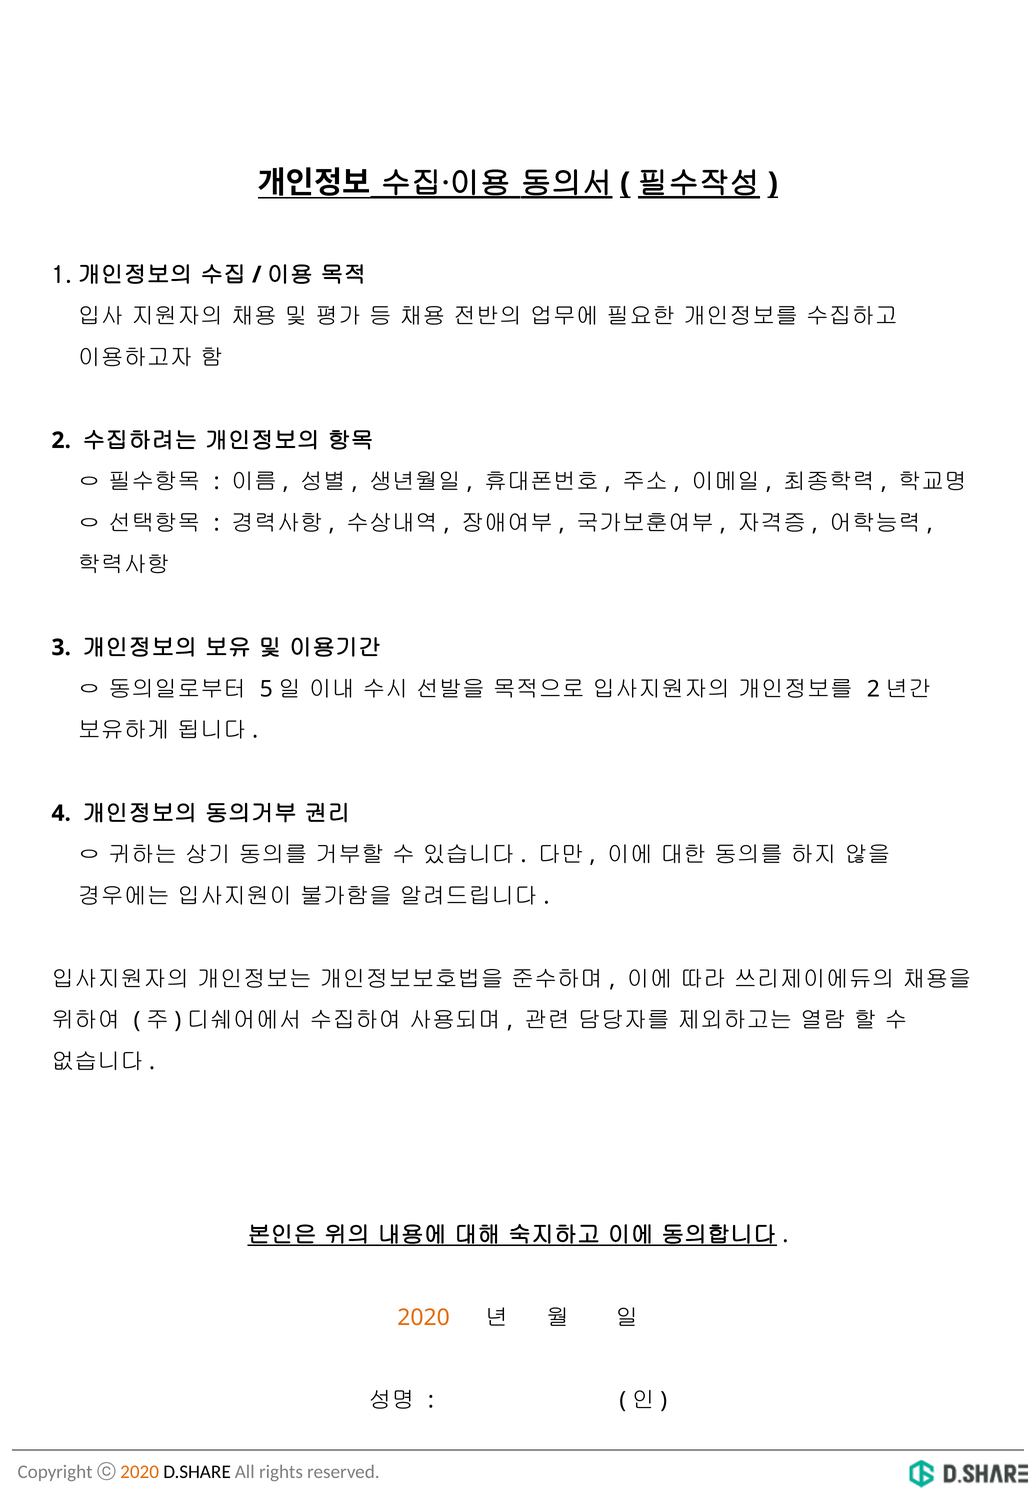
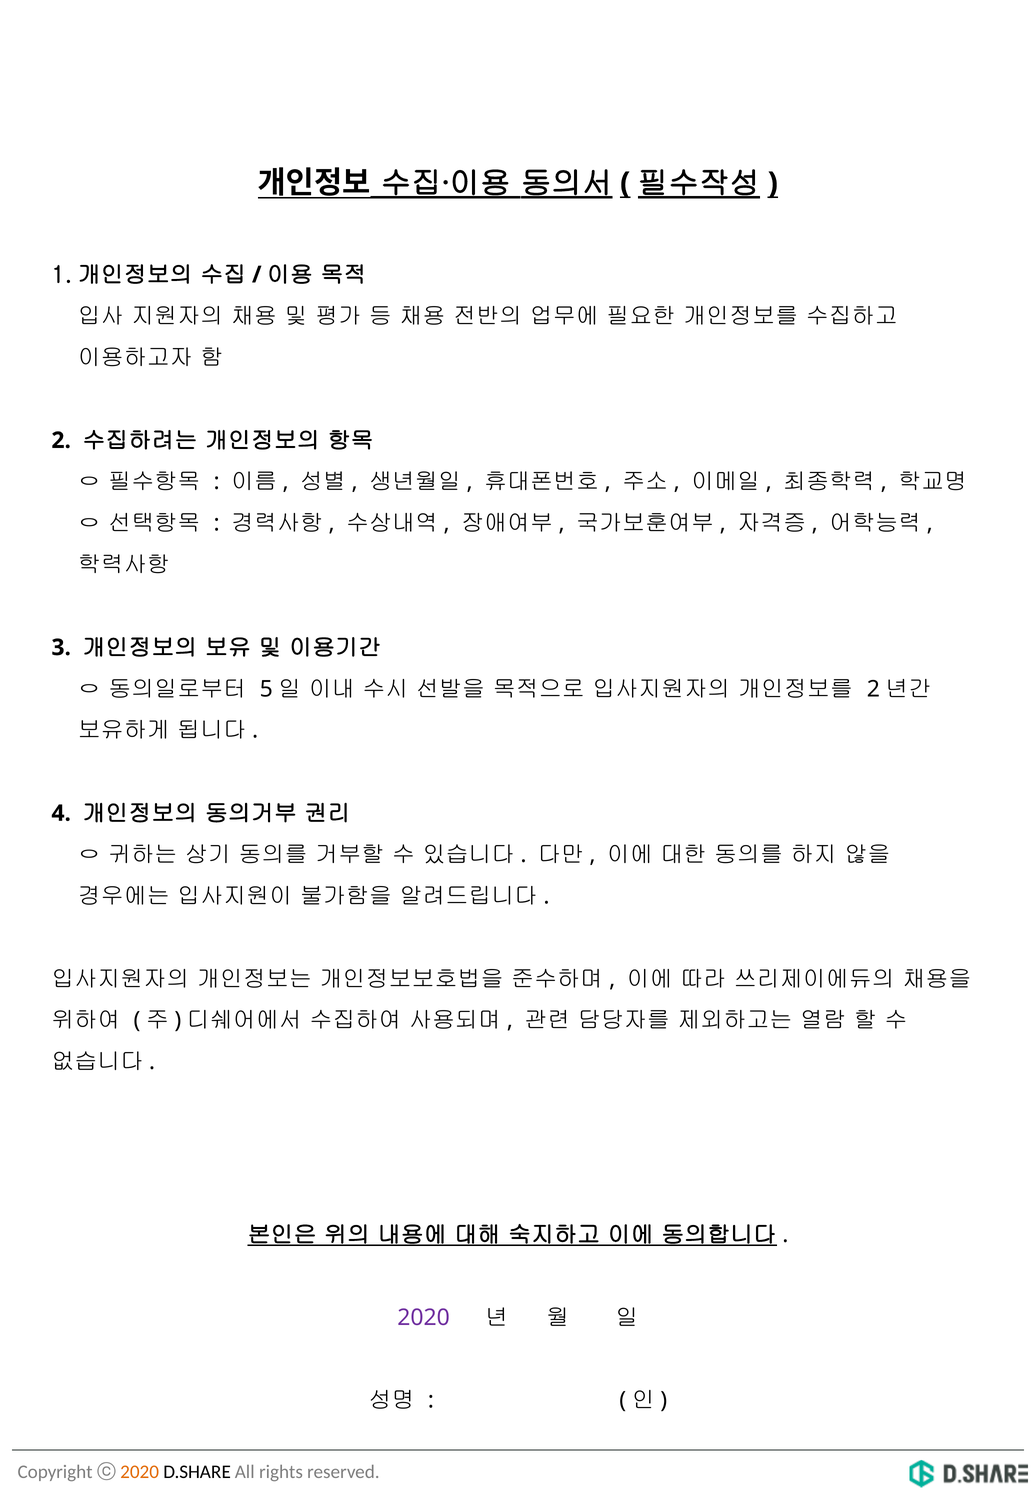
2020 at (424, 1318) colour: orange -> purple
